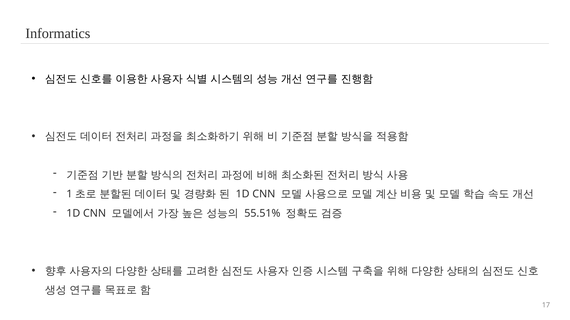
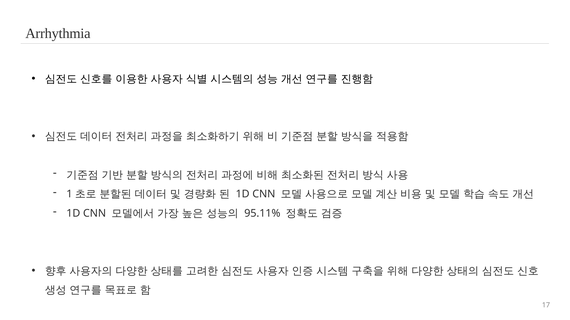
Informatics: Informatics -> Arrhythmia
55.51%: 55.51% -> 95.11%
